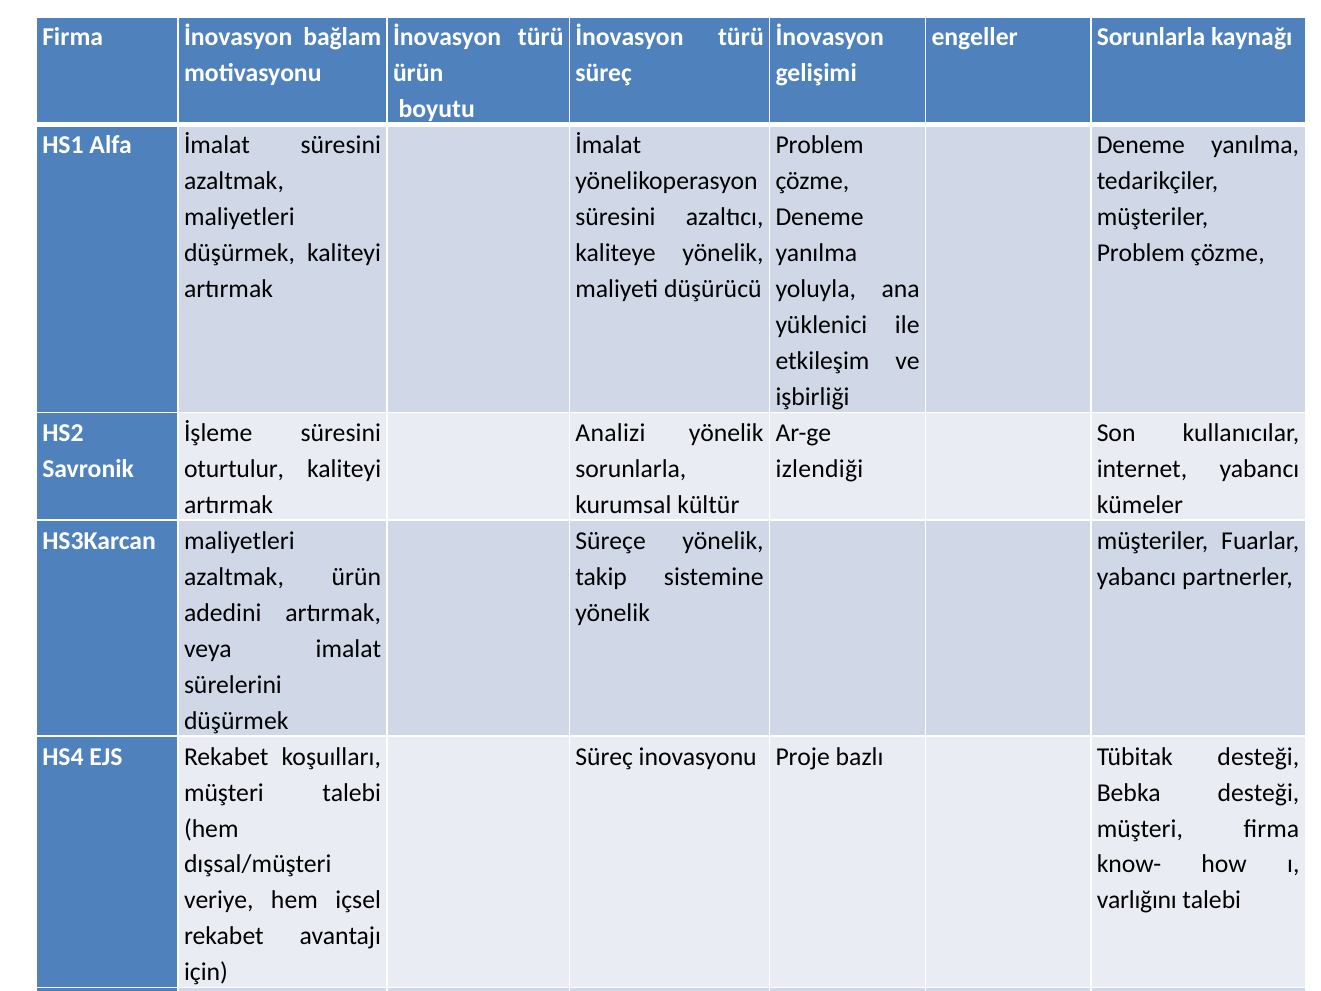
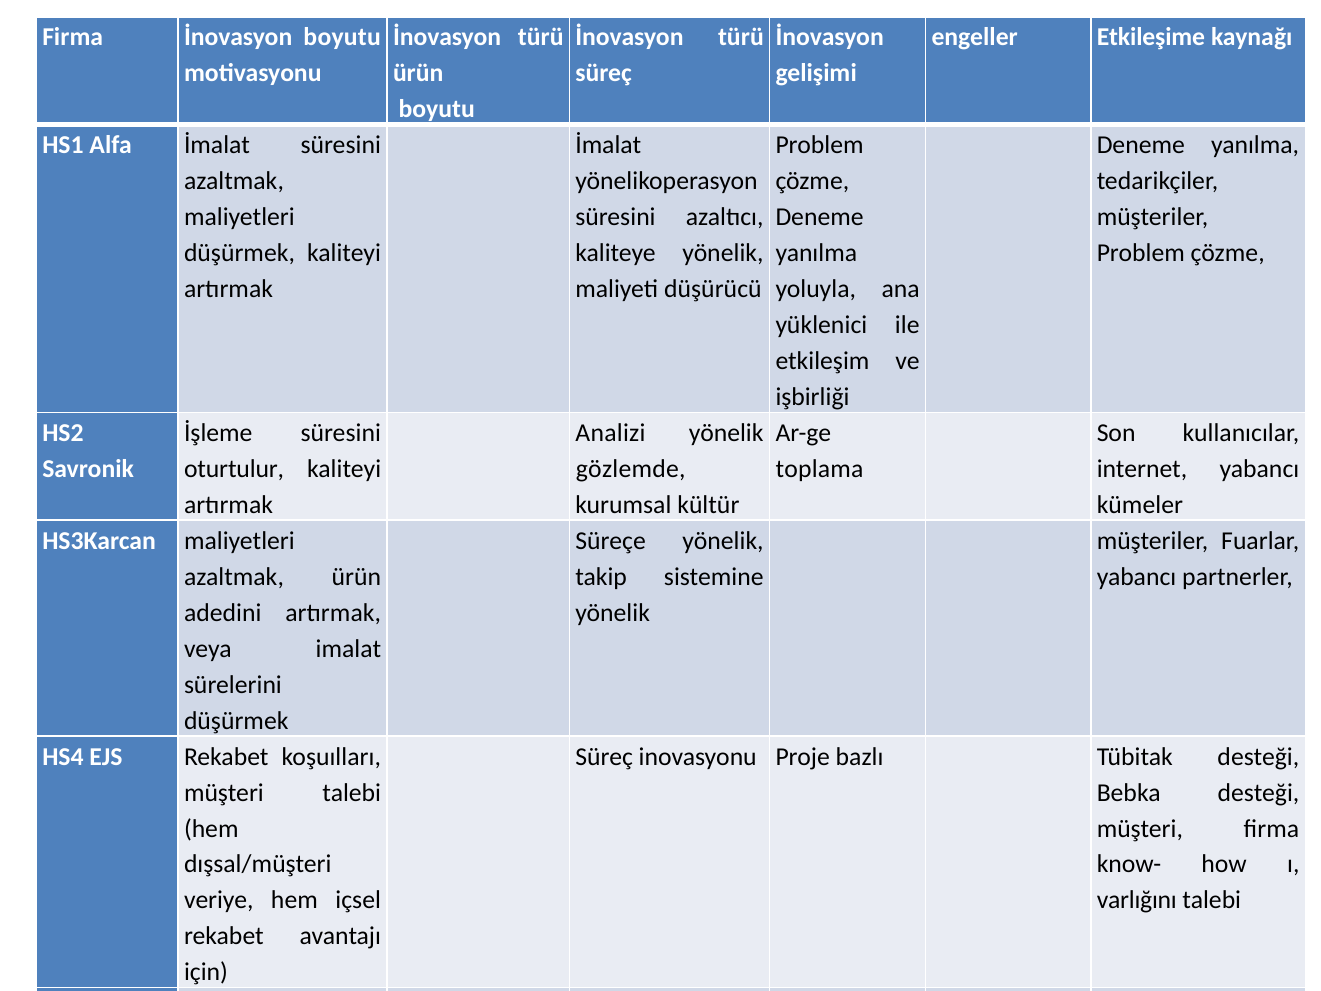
İnovasyon bağlam: bağlam -> boyutu
engeller Sorunlarla: Sorunlarla -> Etkileşime
sorunlarla at (631, 469): sorunlarla -> gözlemde
izlendiği: izlendiği -> toplama
